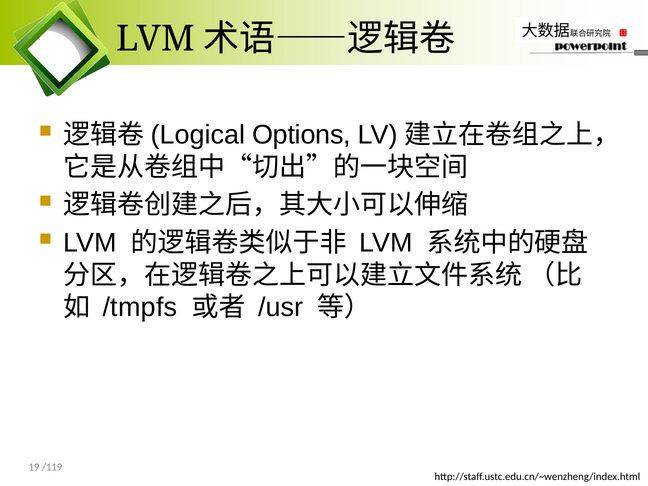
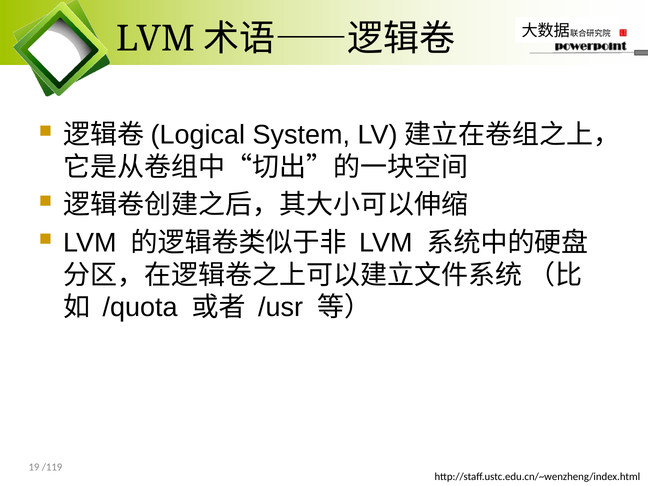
Options: Options -> System
/tmpfs: /tmpfs -> /quota
